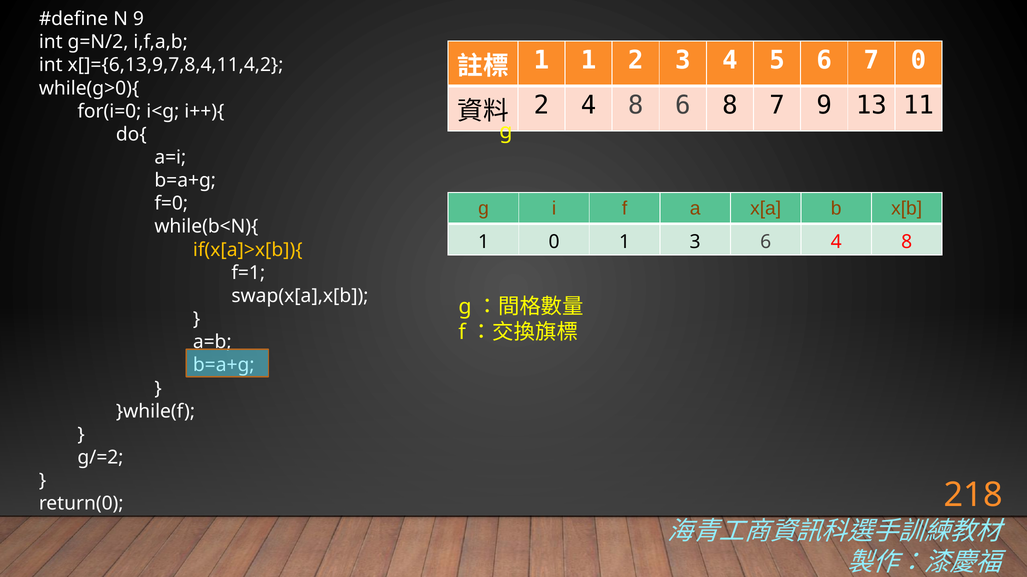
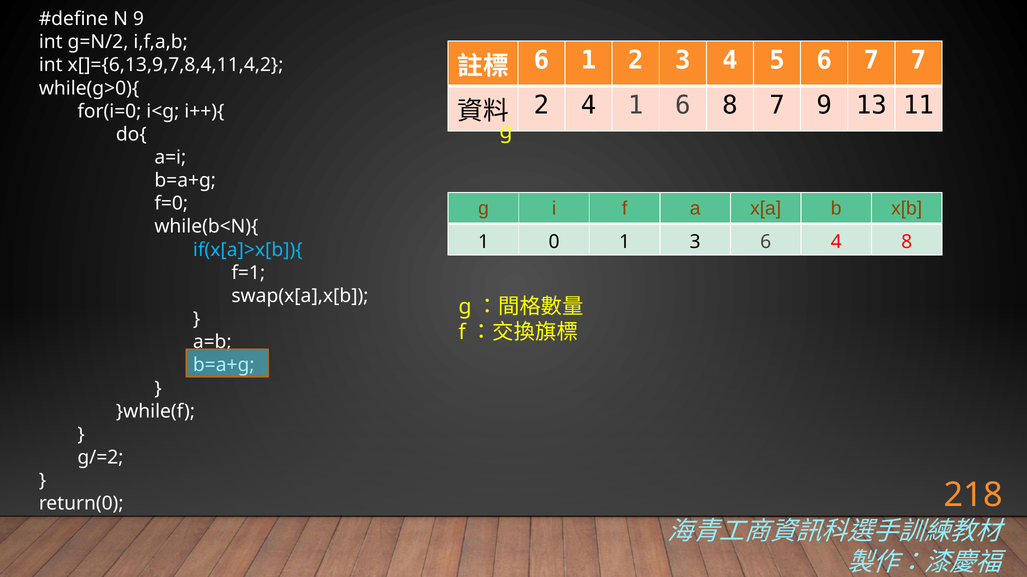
1 at (541, 60): 1 -> 6
7 0: 0 -> 7
2 4 8: 8 -> 1
if(x[a]>x[b]){ colour: yellow -> light blue
